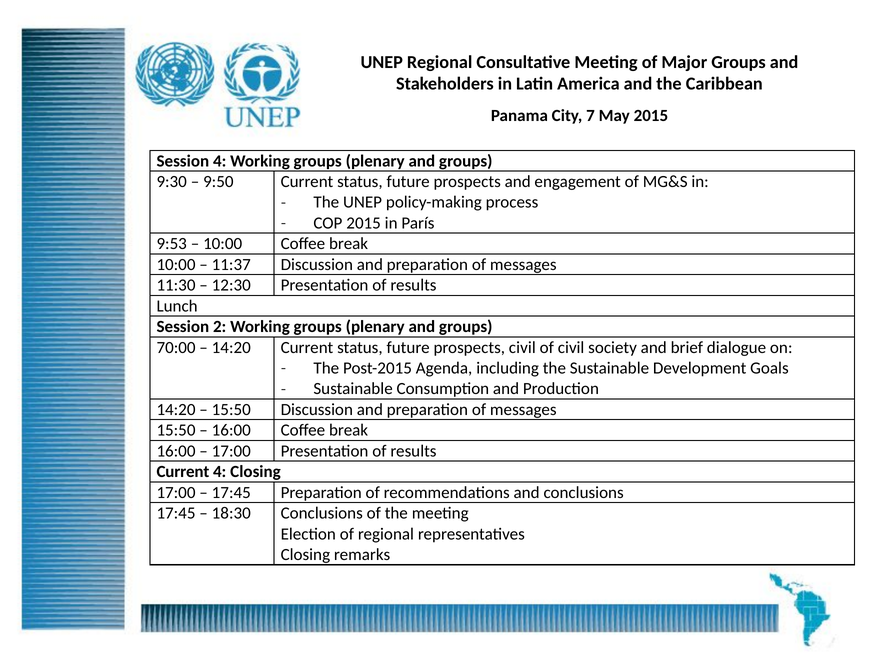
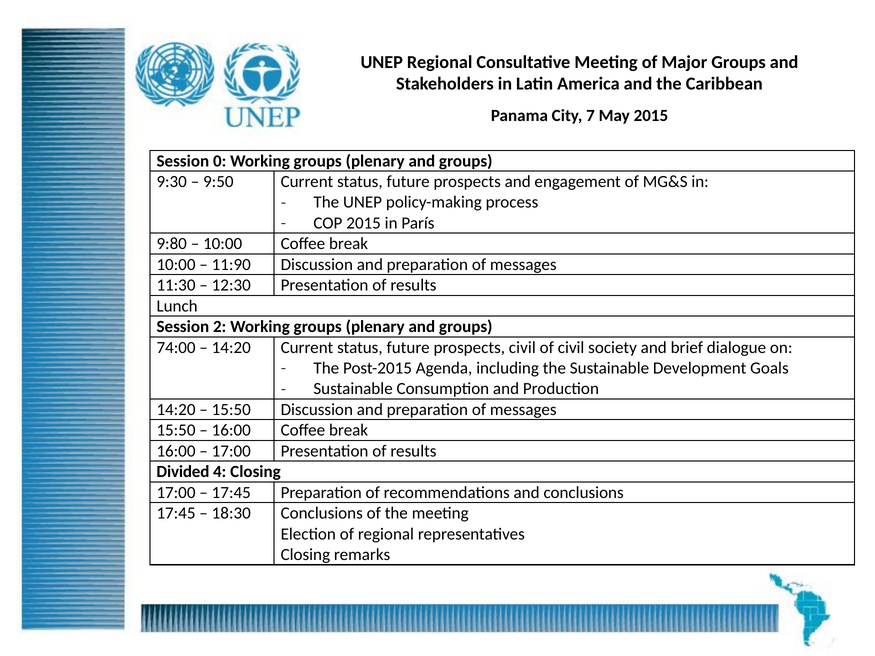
Session 4: 4 -> 0
9:53: 9:53 -> 9:80
11:37: 11:37 -> 11:90
70:00: 70:00 -> 74:00
Current at (183, 472): Current -> Divided
